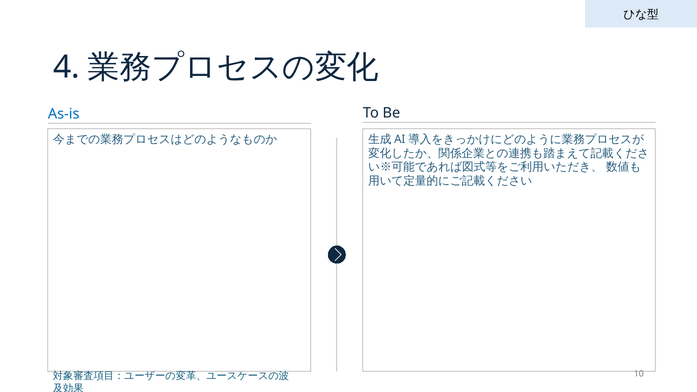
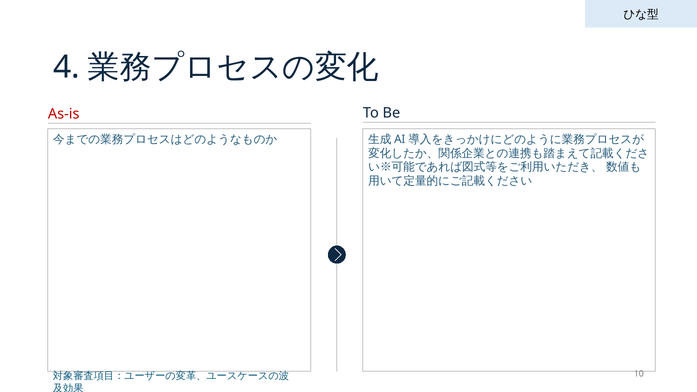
As-is colour: blue -> red
